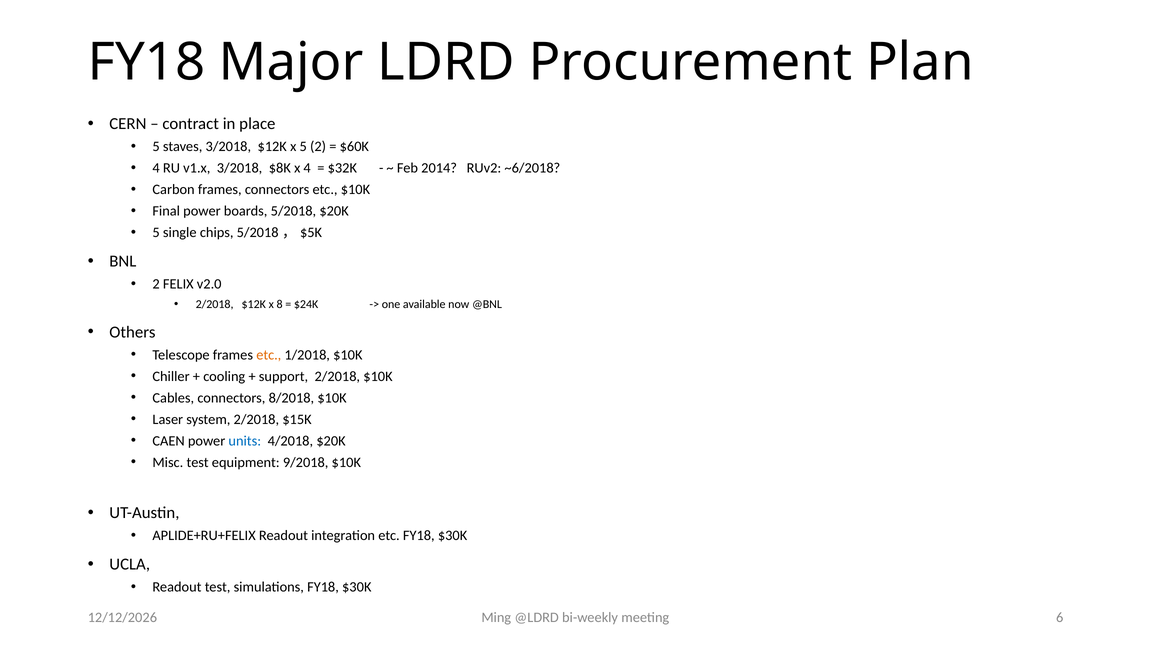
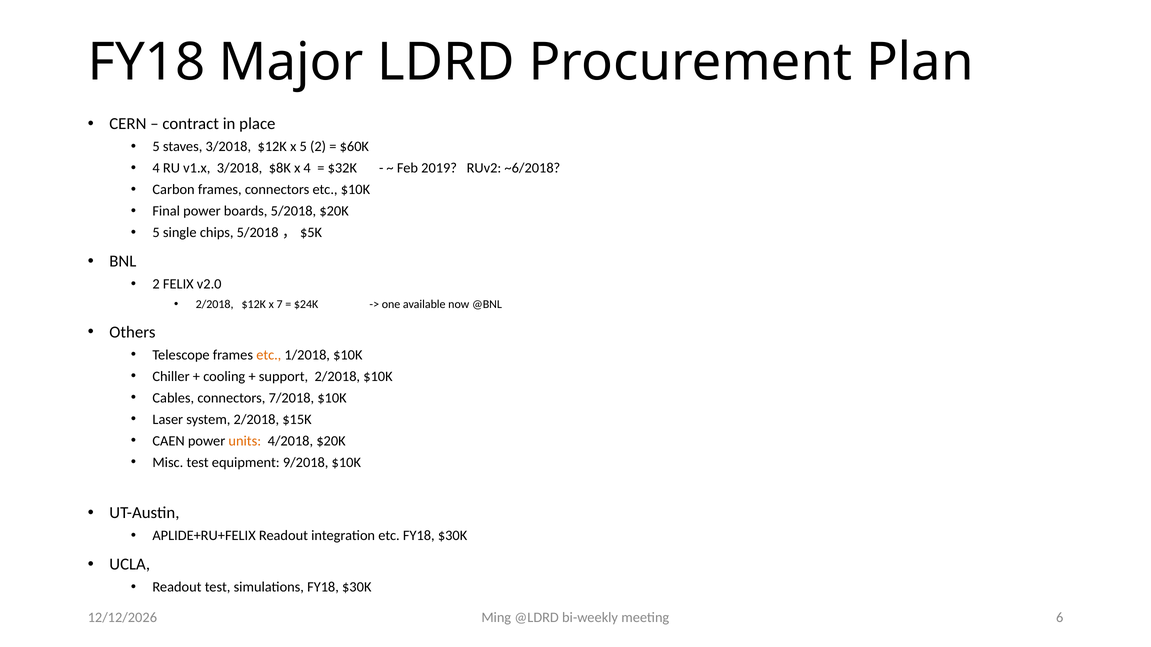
2014: 2014 -> 2019
8: 8 -> 7
8/2018: 8/2018 -> 7/2018
units colour: blue -> orange
